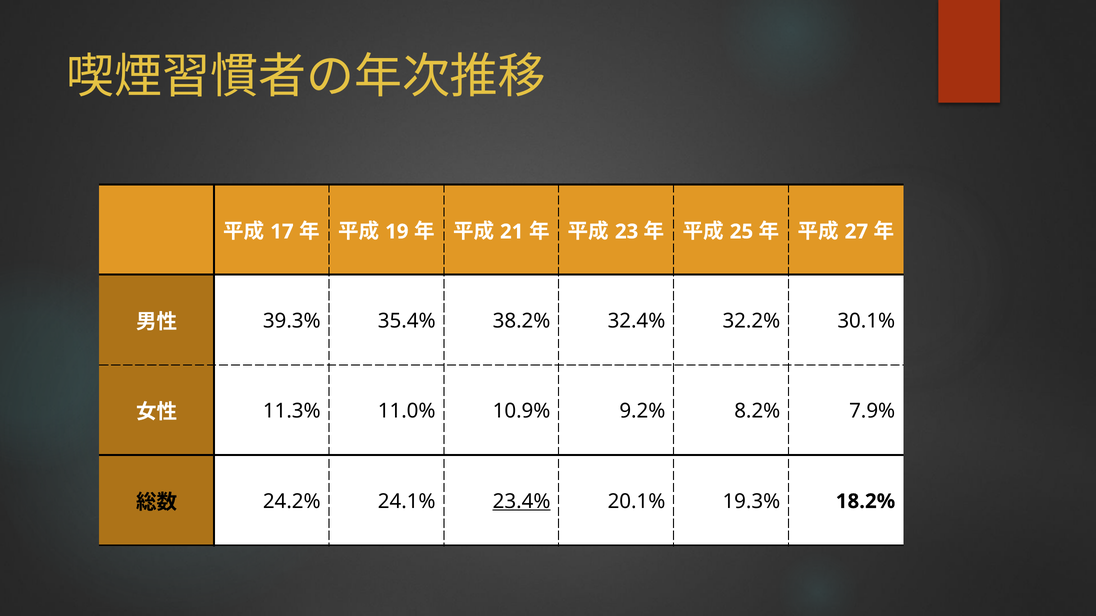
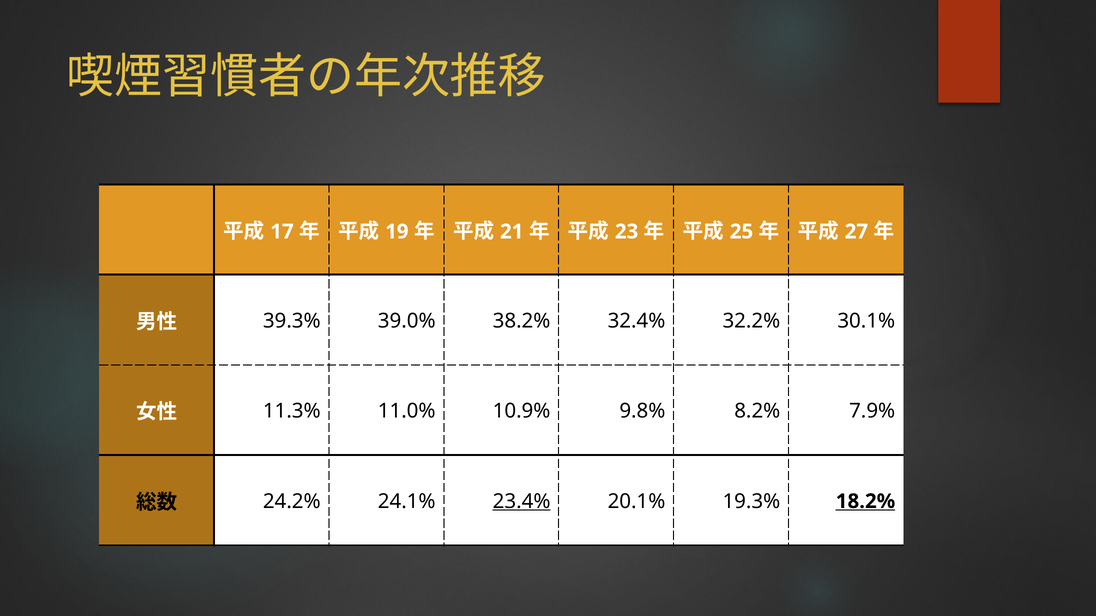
35.4%: 35.4% -> 39.0%
9.2%: 9.2% -> 9.8%
18.2% underline: none -> present
